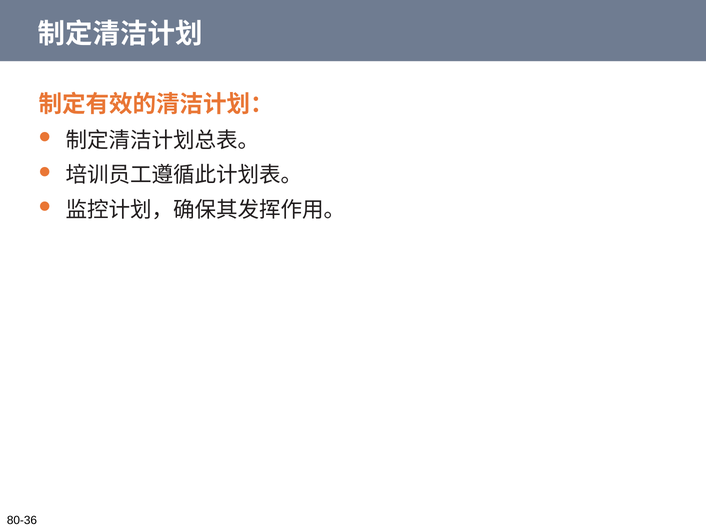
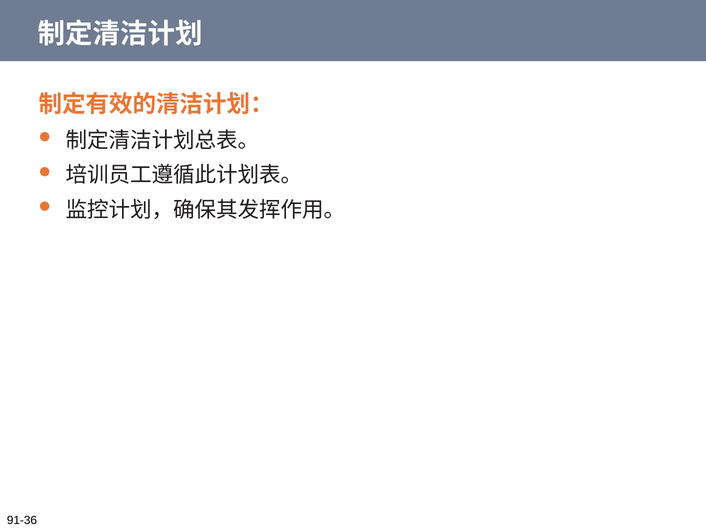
80-36: 80-36 -> 91-36
